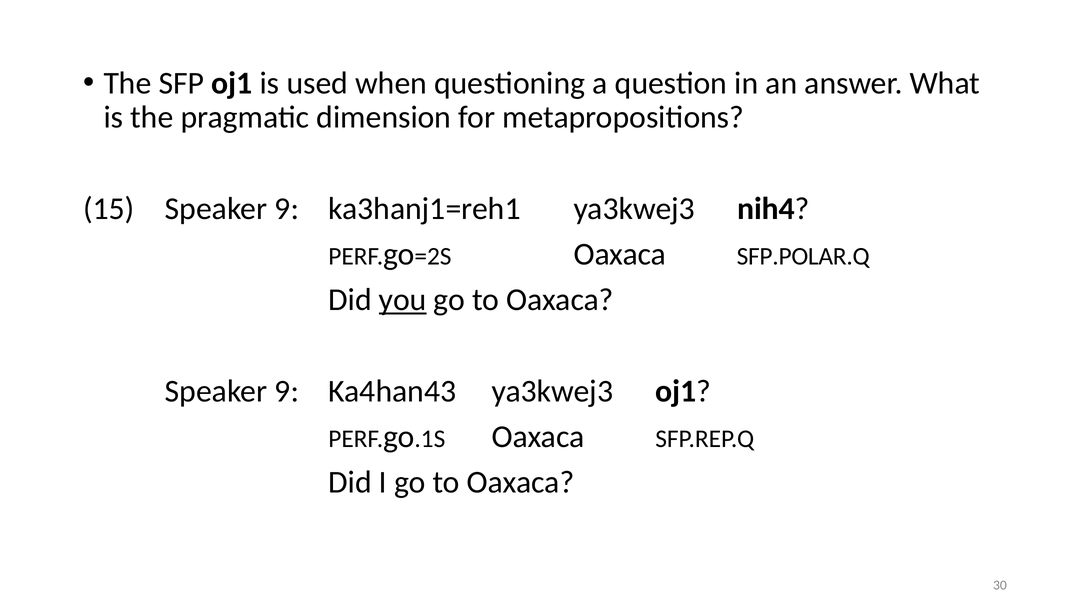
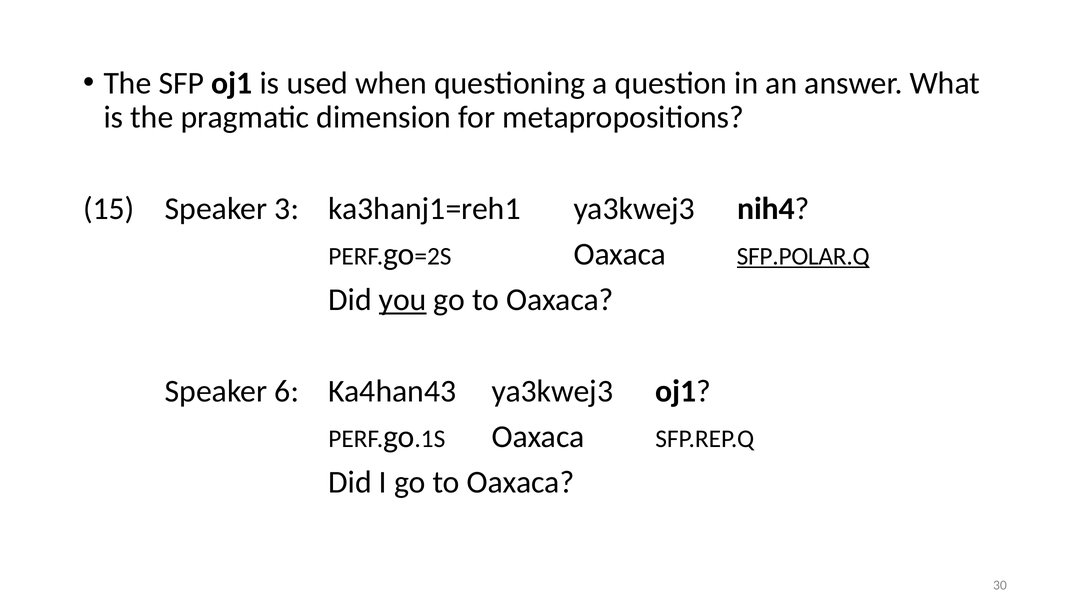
15 Speaker 9: 9 -> 3
SFP.POLAR.Q underline: none -> present
9 at (287, 391): 9 -> 6
